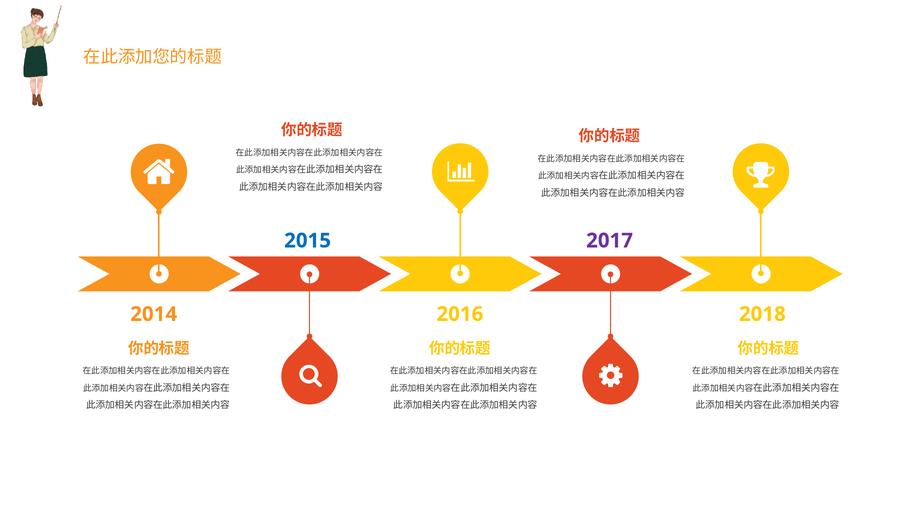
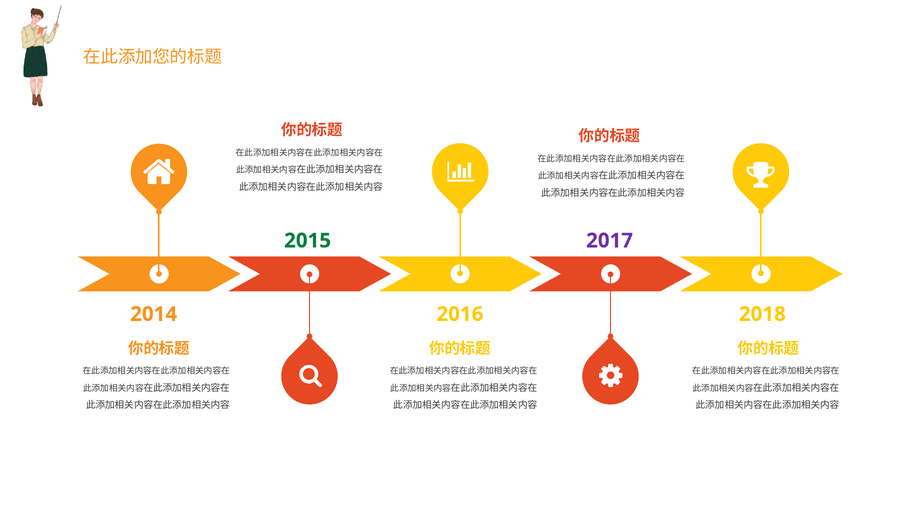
2015 colour: blue -> green
